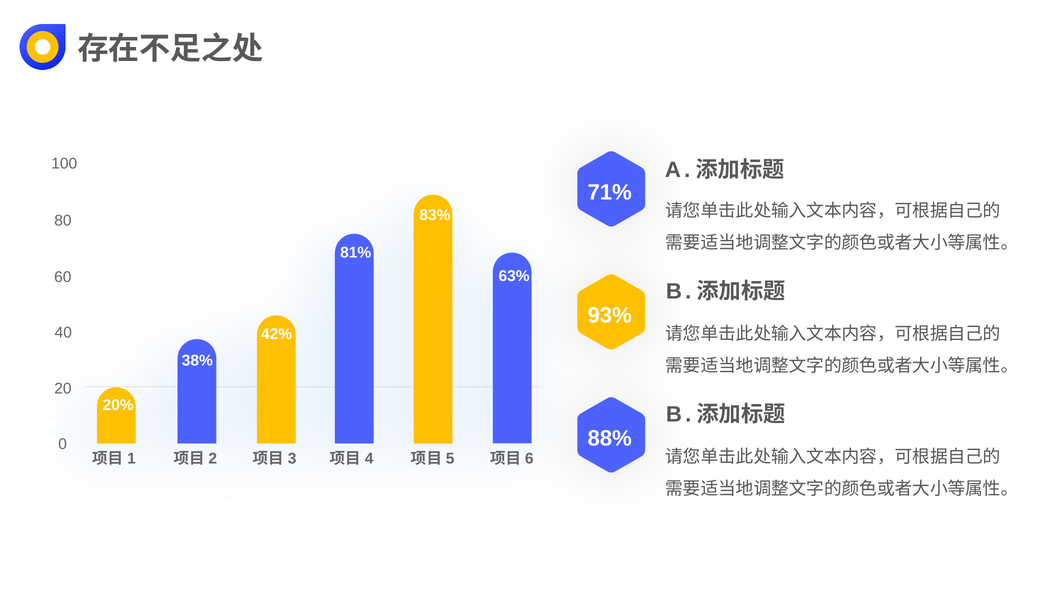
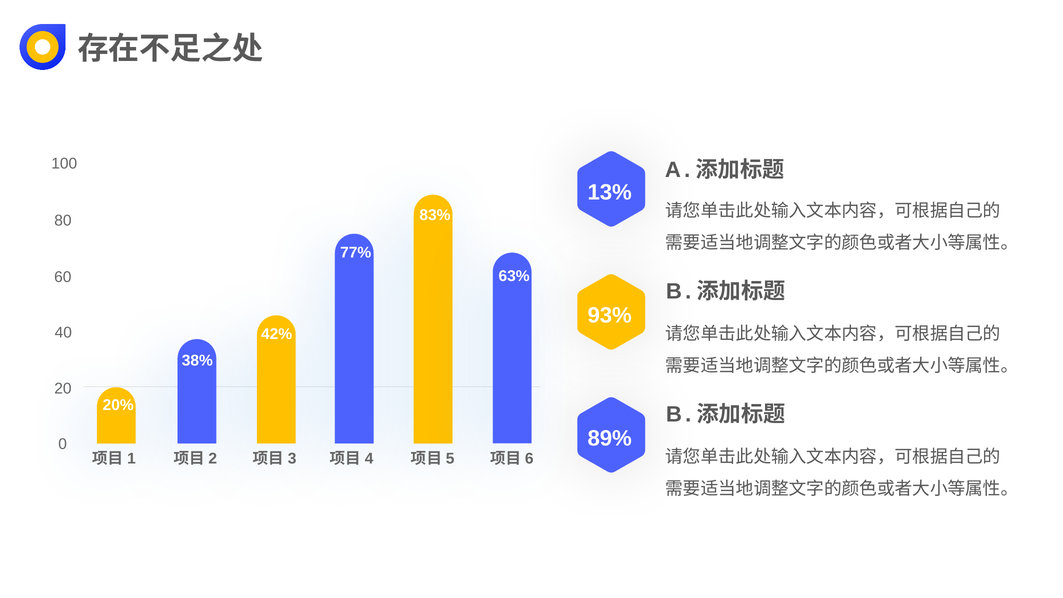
71%: 71% -> 13%
81%: 81% -> 77%
88%: 88% -> 89%
